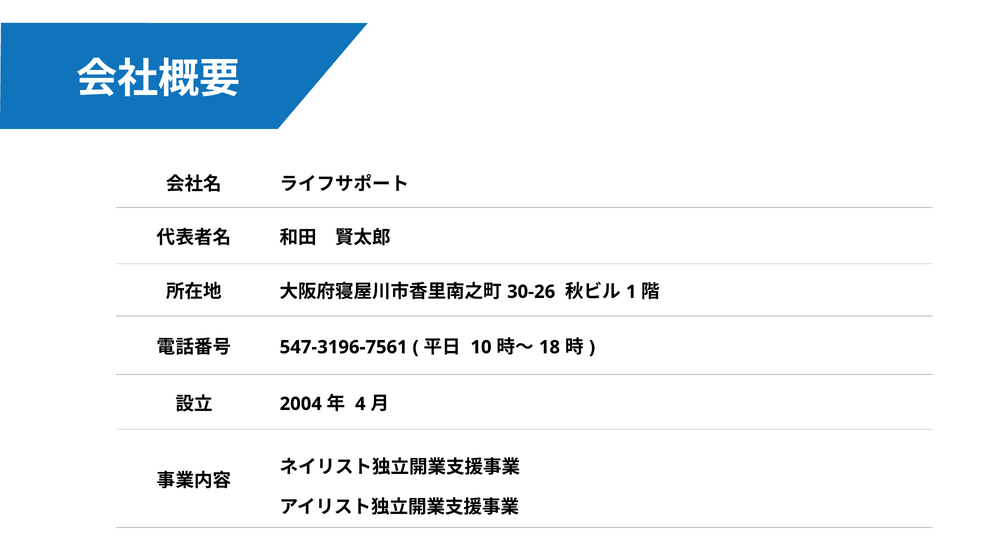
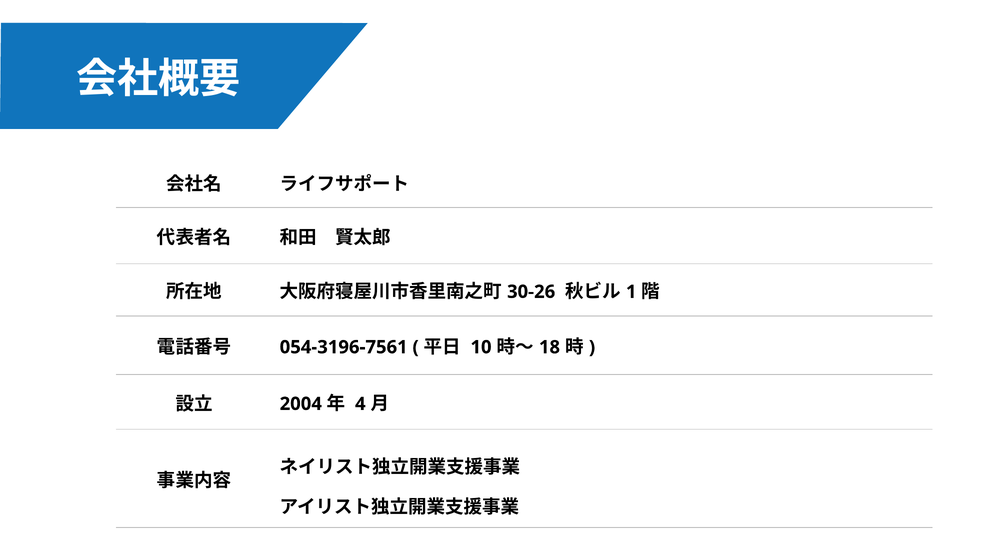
547-3196-7561: 547-3196-7561 -> 054-3196-7561
